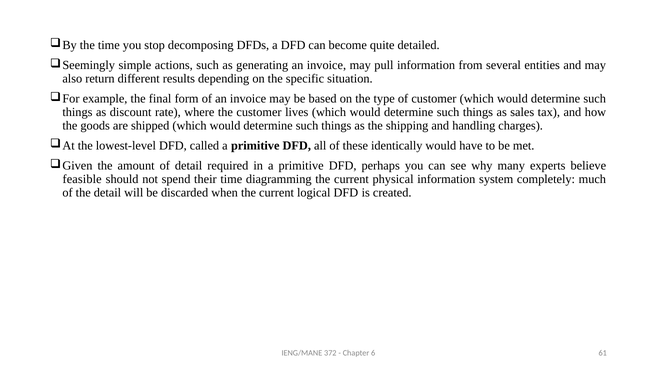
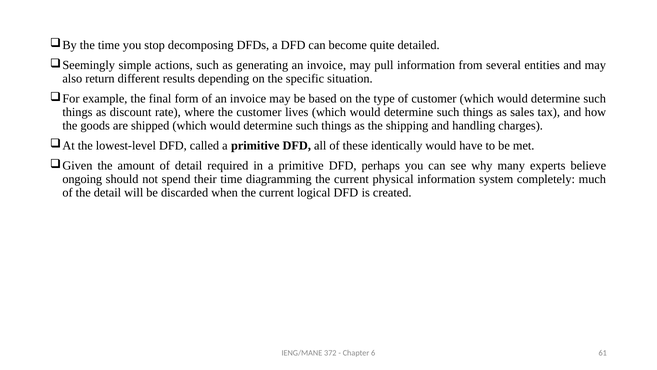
feasible: feasible -> ongoing
